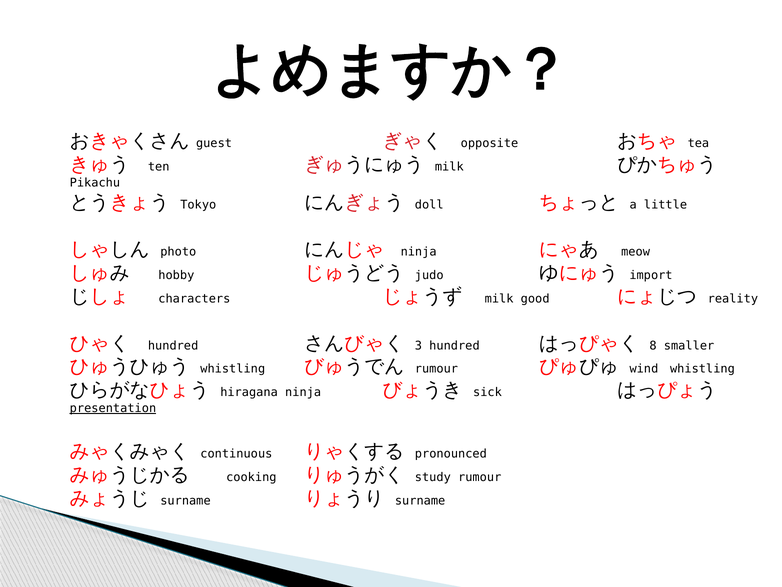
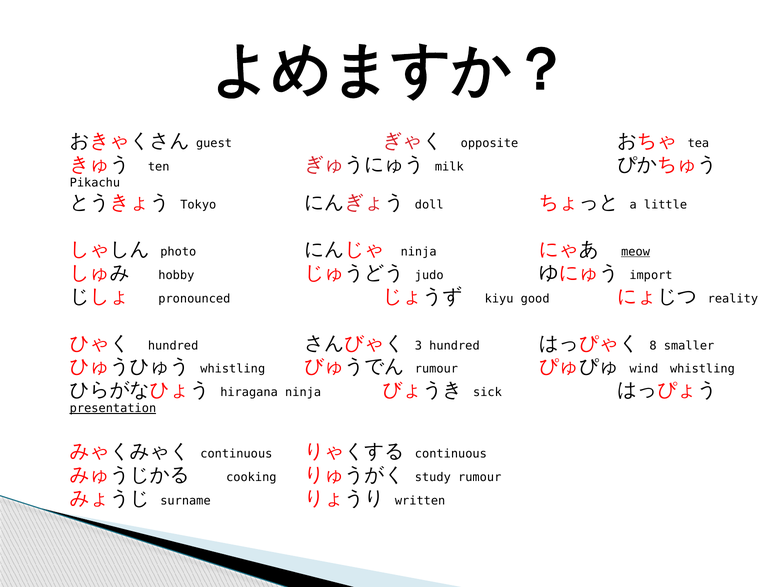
meow underline: none -> present
characters: characters -> pronounced
milk at (499, 298): milk -> kiyu
pronounced at (451, 453): pronounced -> continuous
surname at (420, 500): surname -> written
